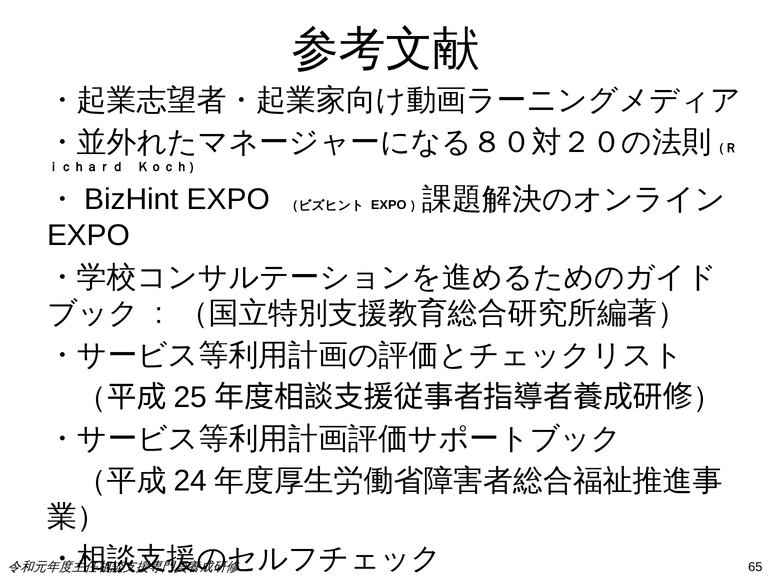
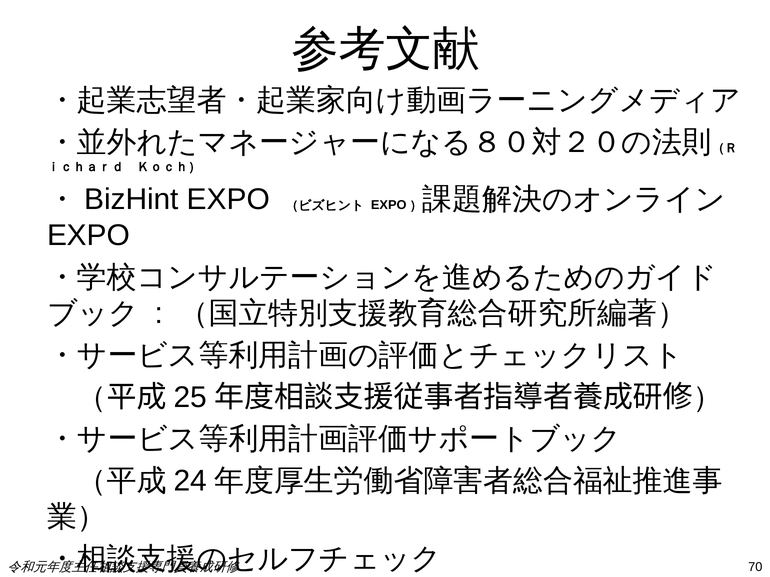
65: 65 -> 70
